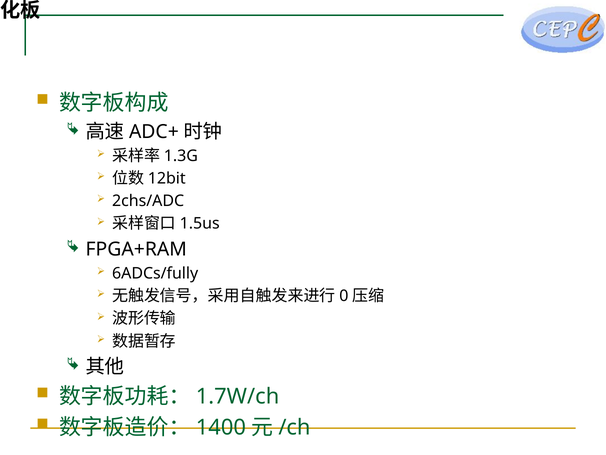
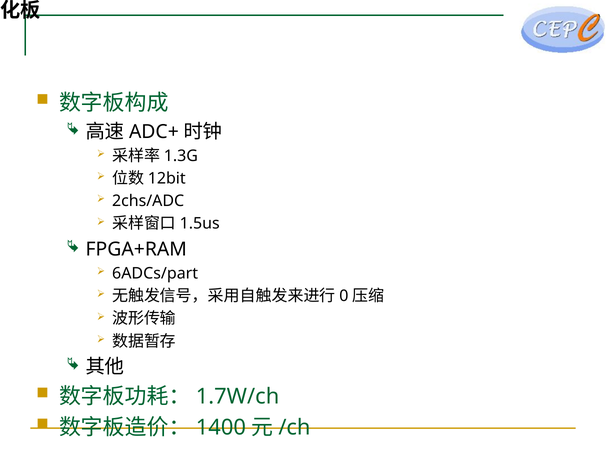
6ADCs/fully: 6ADCs/fully -> 6ADCs/part
